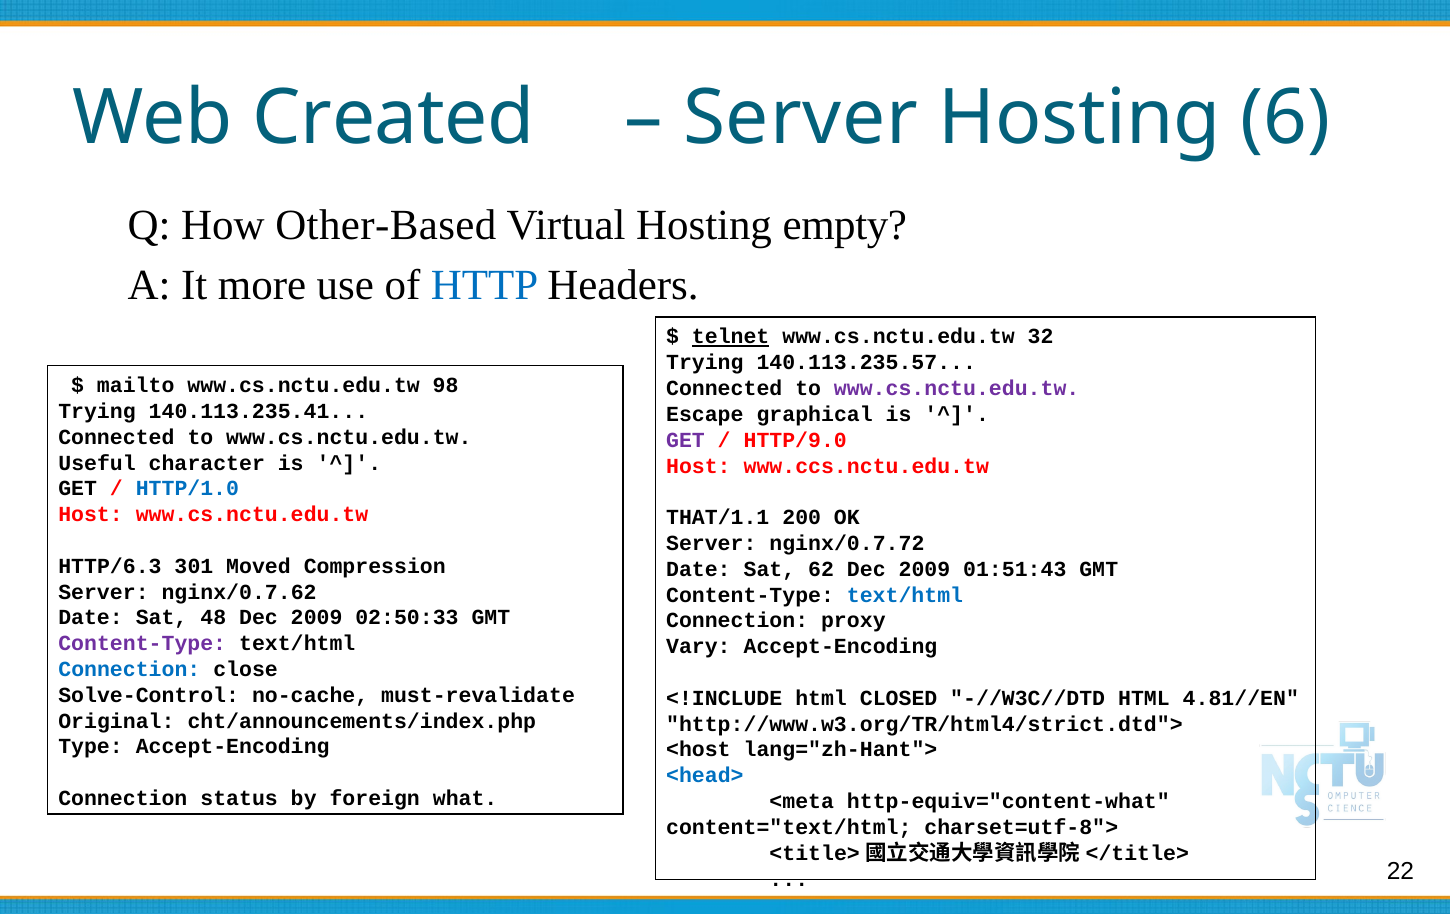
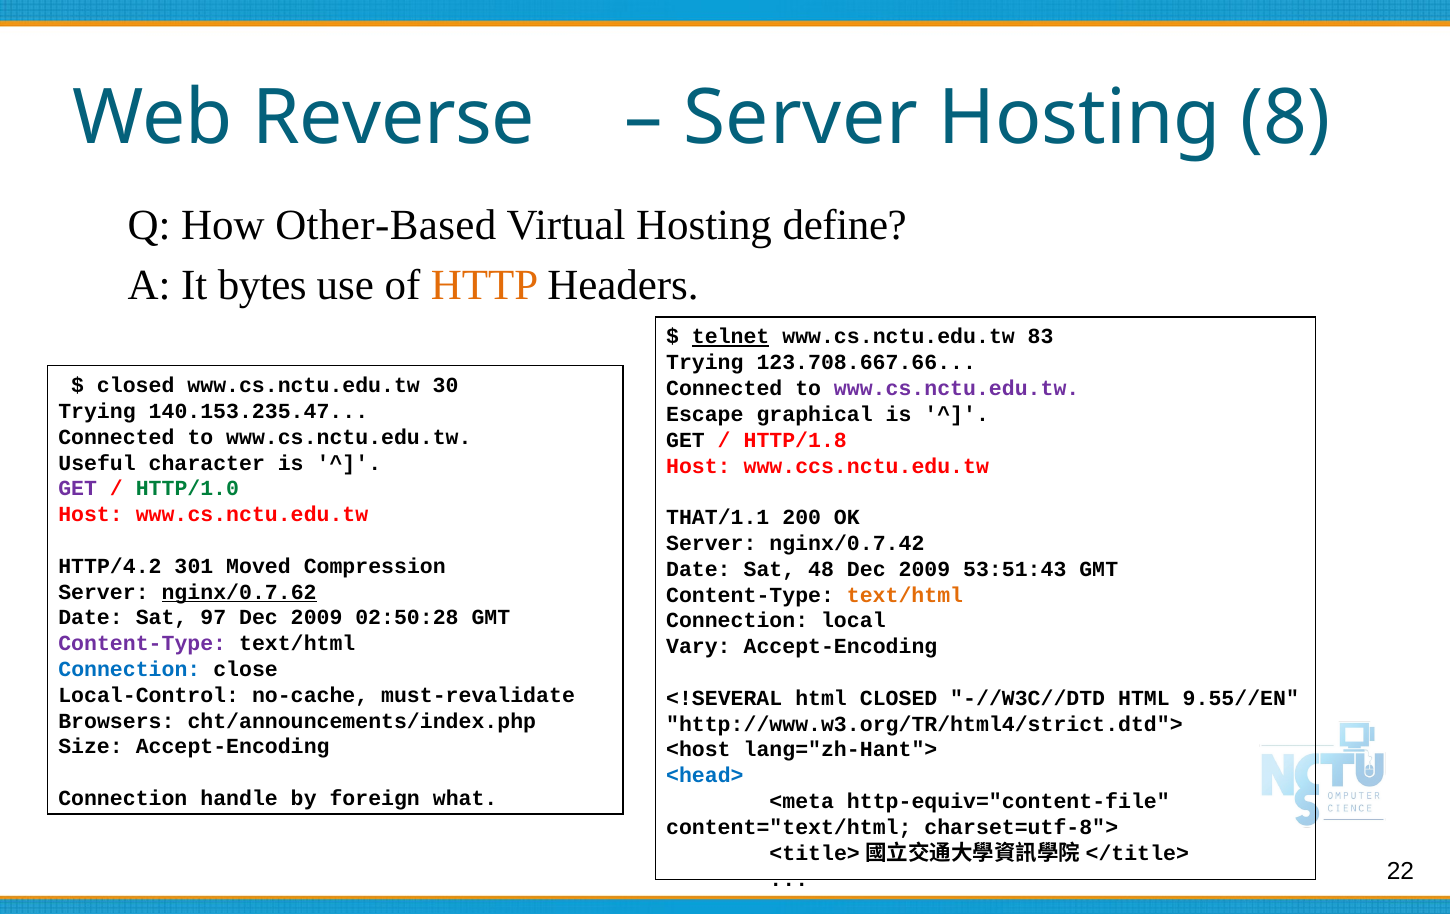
Created: Created -> Reverse
6: 6 -> 8
empty: empty -> define
more: more -> bytes
HTTP colour: blue -> orange
32: 32 -> 83
140.113.235.57: 140.113.235.57 -> 123.708.667.66
mailto at (136, 385): mailto -> closed
98: 98 -> 30
140.113.235.41: 140.113.235.41 -> 140.153.235.47
GET at (685, 440) colour: purple -> black
HTTP/9.0: HTTP/9.0 -> HTTP/1.8
GET at (78, 489) colour: black -> purple
HTTP/1.0 colour: blue -> green
nginx/0.7.72: nginx/0.7.72 -> nginx/0.7.42
HTTP/6.3: HTTP/6.3 -> HTTP/4.2
62: 62 -> 48
01:51:43: 01:51:43 -> 53:51:43
nginx/0.7.62 underline: none -> present
text/html at (905, 595) colour: blue -> orange
48: 48 -> 97
02:50:33: 02:50:33 -> 02:50:28
proxy: proxy -> local
Solve-Control: Solve-Control -> Local-Control
<!INCLUDE: <!INCLUDE -> <!SEVERAL
4.81//EN: 4.81//EN -> 9.55//EN
Original: Original -> Browsers
Type: Type -> Size
status: status -> handle
http-equiv="content-what: http-equiv="content-what -> http-equiv="content-file
